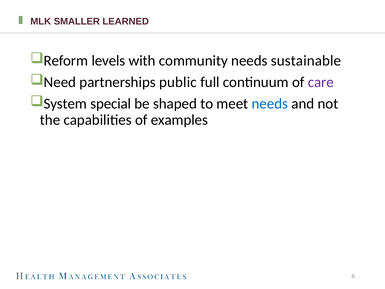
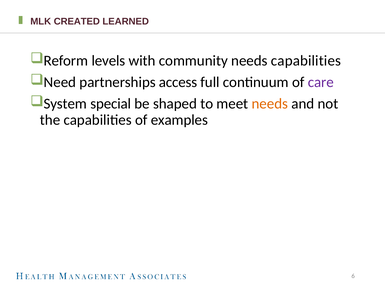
SMALLER: SMALLER -> CREATED
needs sustainable: sustainable -> capabilities
public: public -> access
needs at (270, 104) colour: blue -> orange
